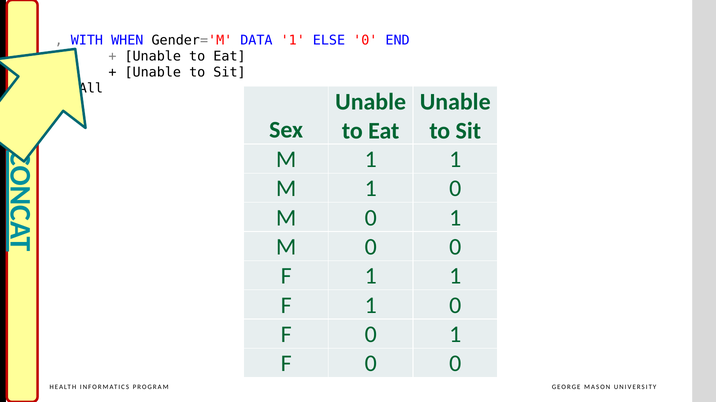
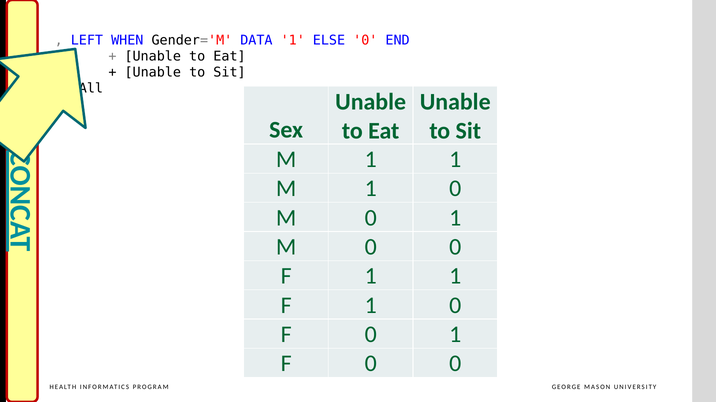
WITH: WITH -> LEFT
